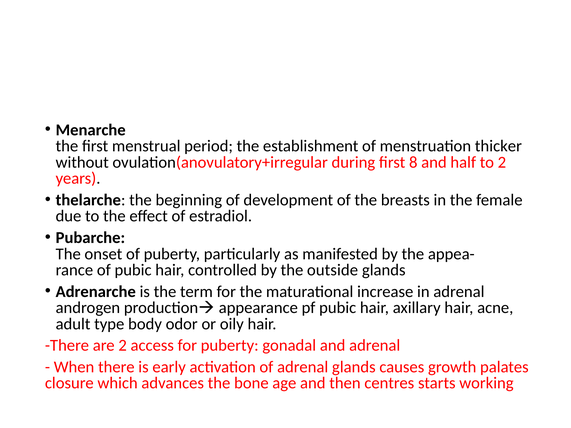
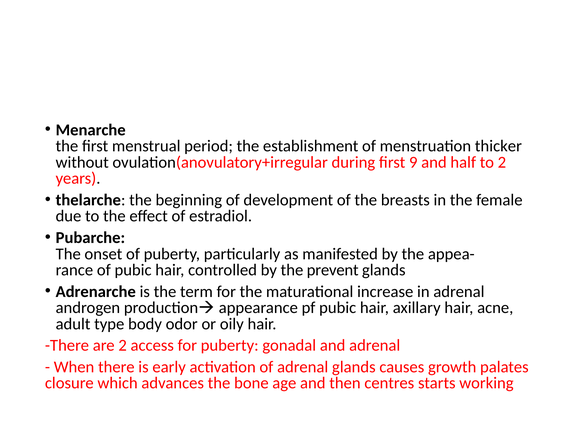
8: 8 -> 9
outside: outside -> prevent
